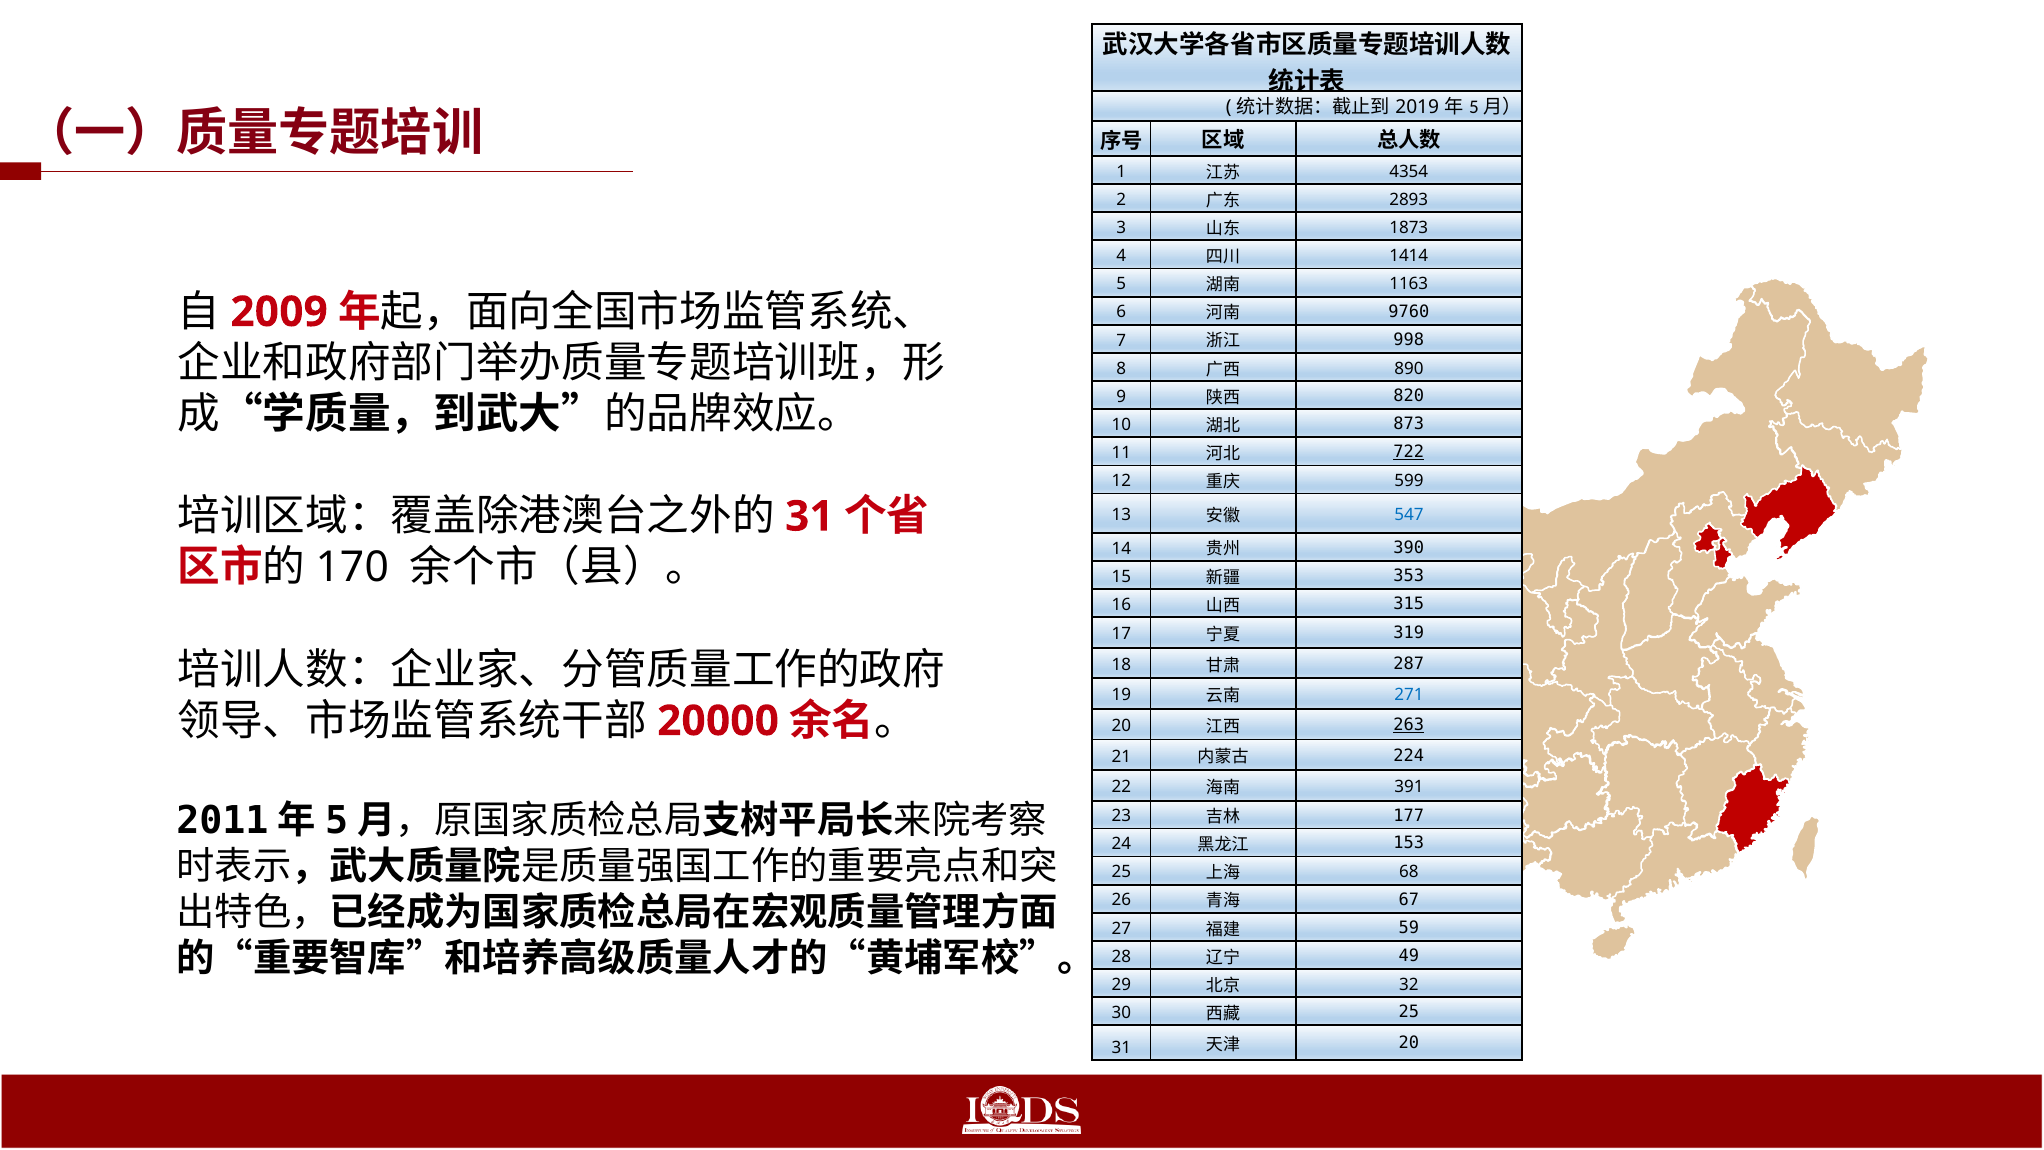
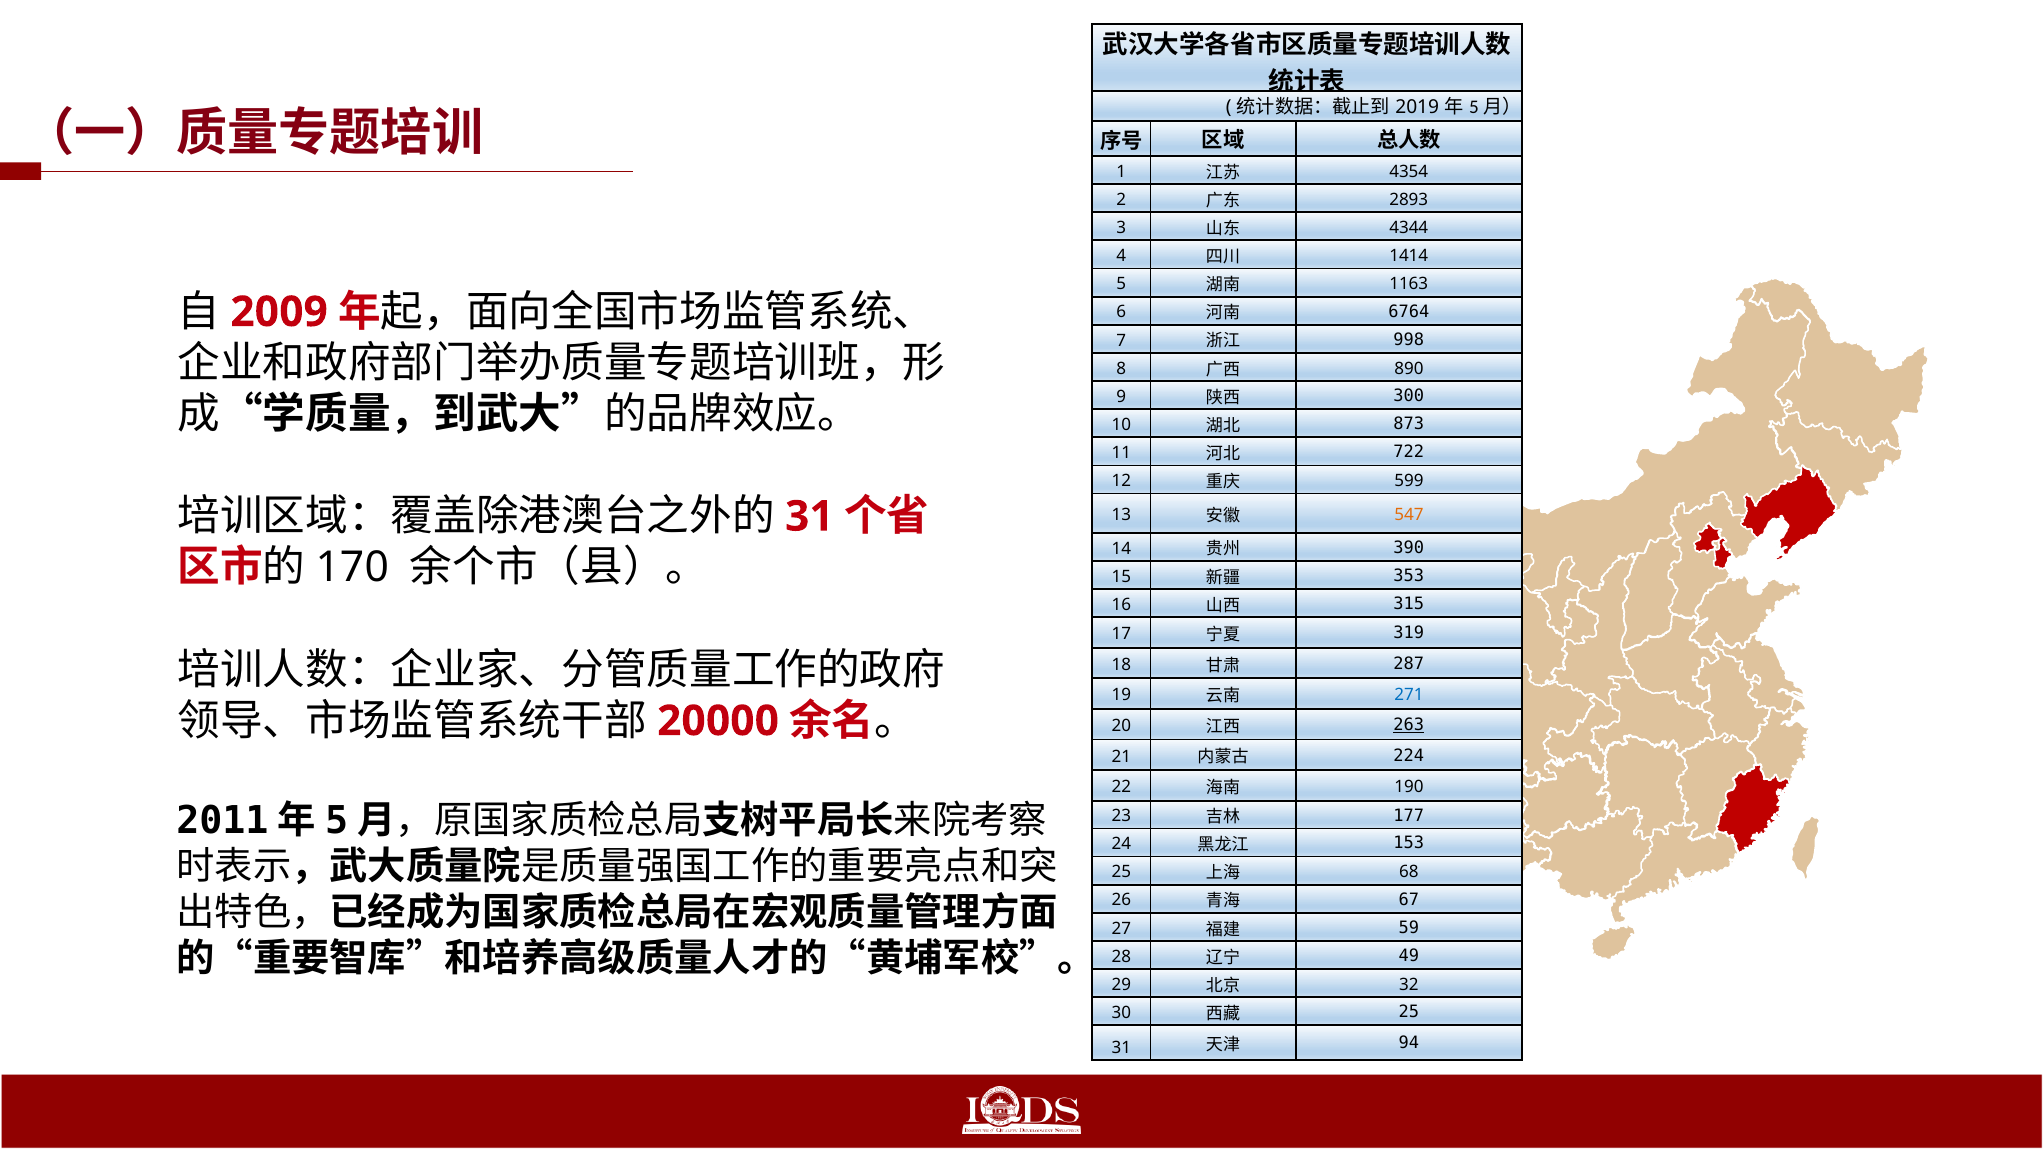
1873: 1873 -> 4344
9760: 9760 -> 6764
820: 820 -> 300
722 underline: present -> none
547 colour: blue -> orange
391: 391 -> 190
20 at (1409, 1043): 20 -> 94
